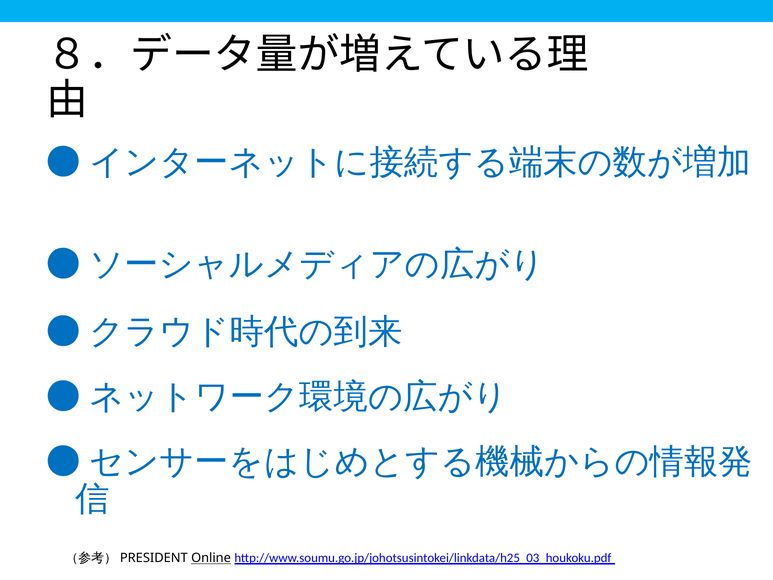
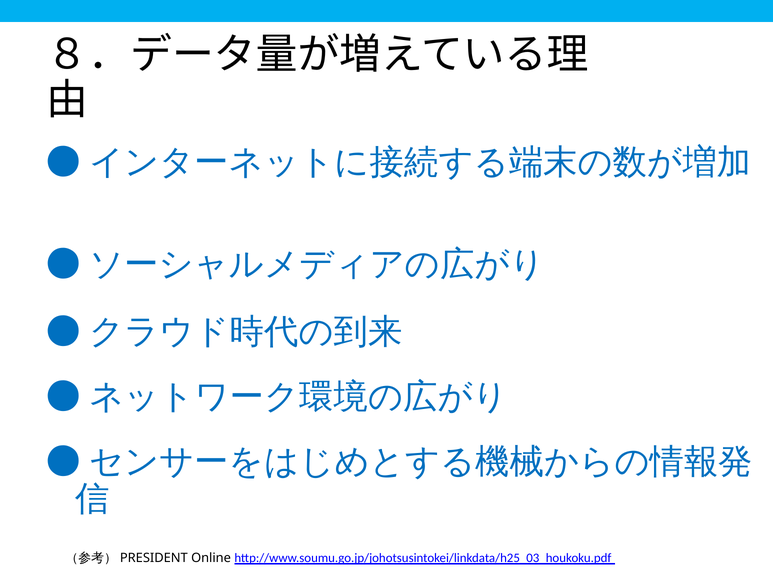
Online underline: present -> none
